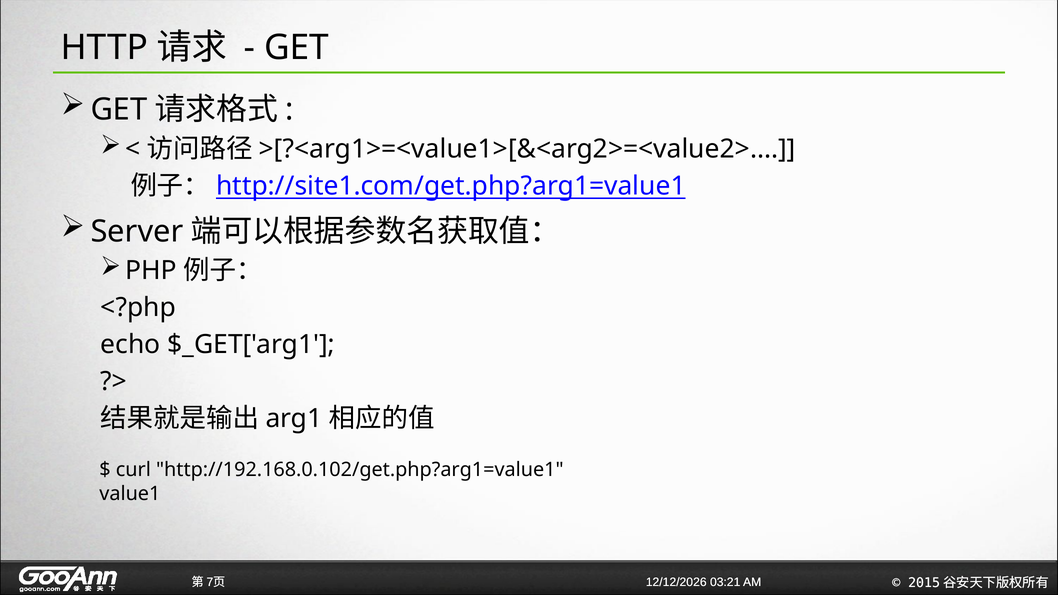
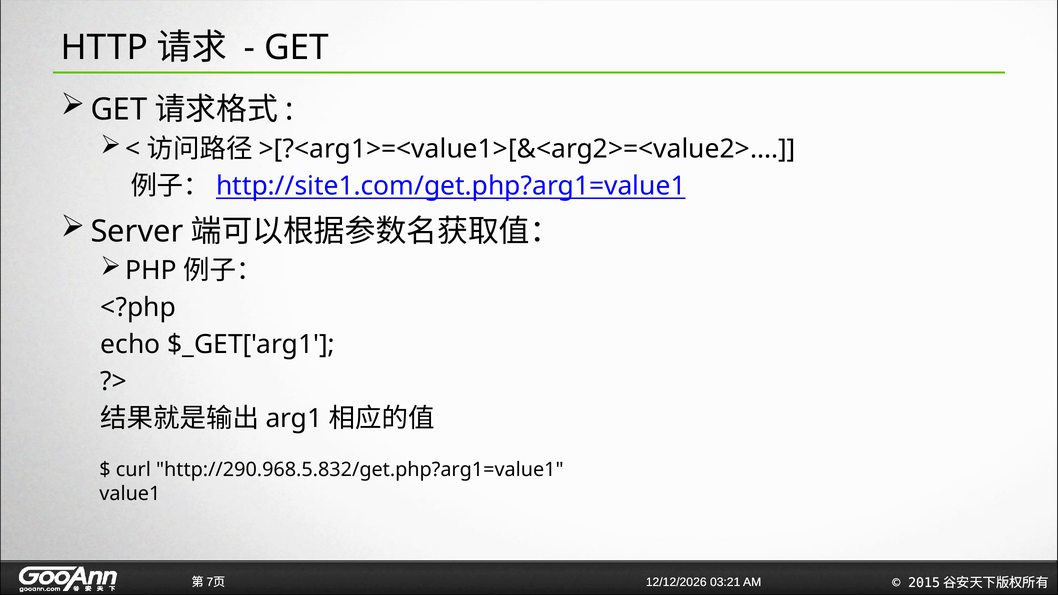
http://192.168.0.102/get.php?arg1=value1: http://192.168.0.102/get.php?arg1=value1 -> http://290.968.5.832/get.php?arg1=value1
